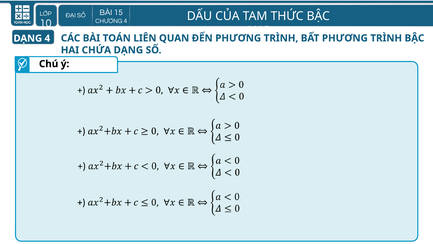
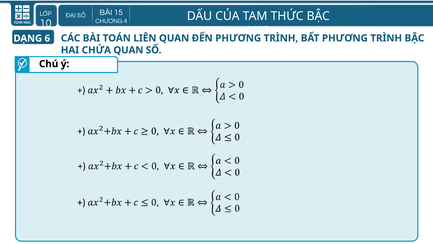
DẠNG 4: 4 -> 6
DẠNG at (128, 50): DẠNG -> QUAN
